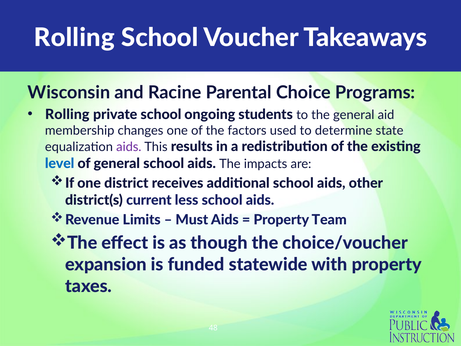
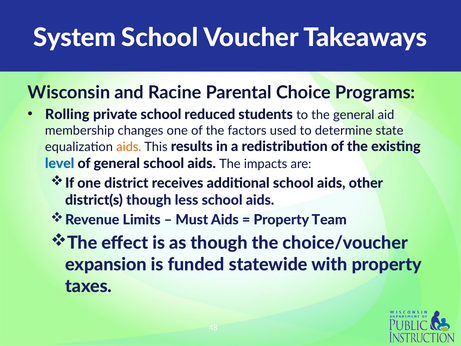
Rolling at (74, 38): Rolling -> System
ongoing: ongoing -> reduced
aids at (129, 147) colour: purple -> orange
district(s current: current -> though
